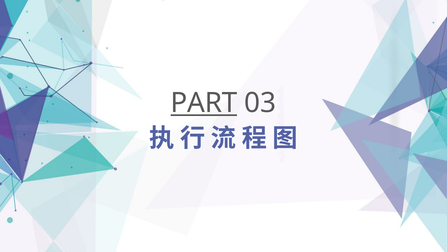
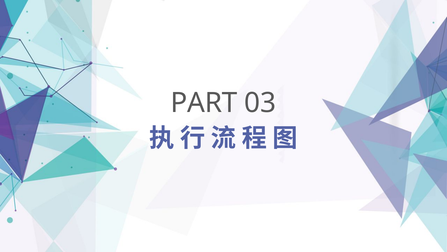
PART underline: present -> none
